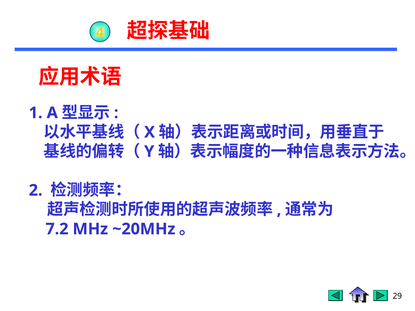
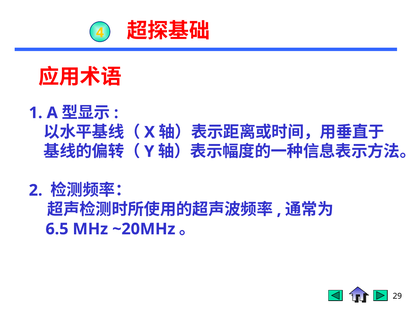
7.2: 7.2 -> 6.5
